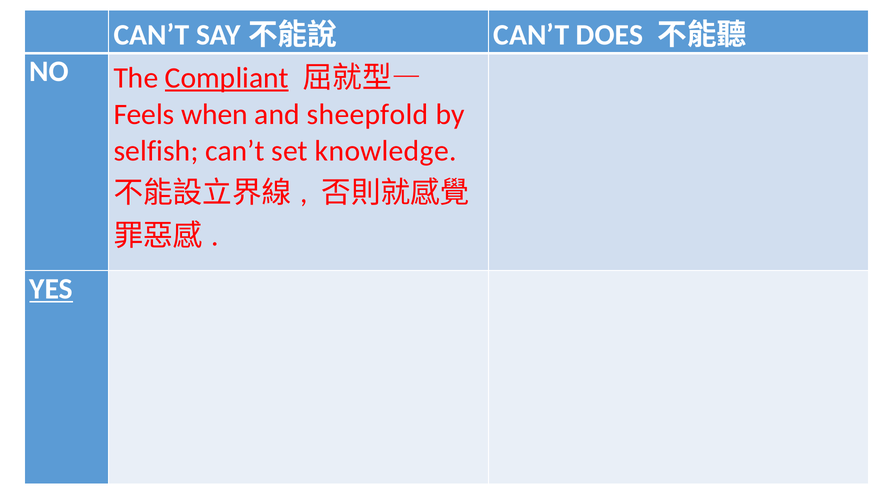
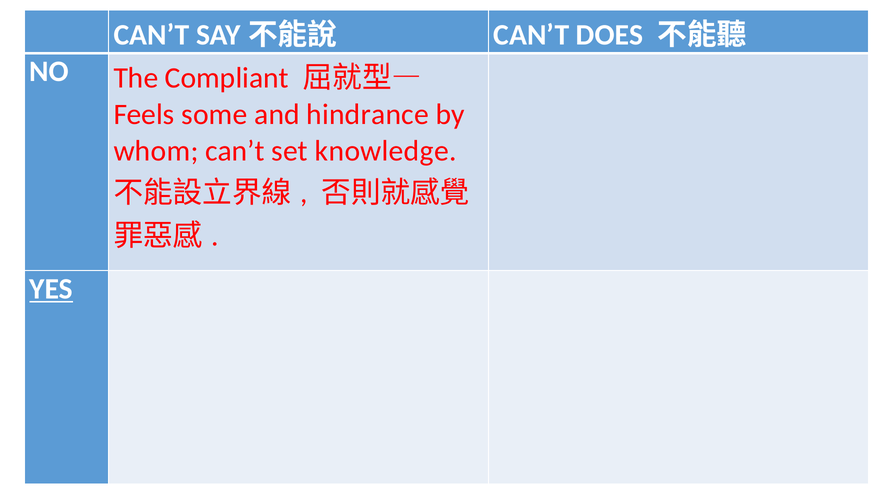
Compliant underline: present -> none
when: when -> some
sheepfold: sheepfold -> hindrance
selfish: selfish -> whom
